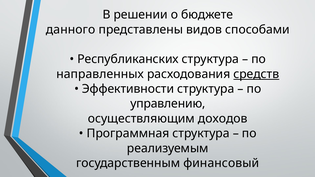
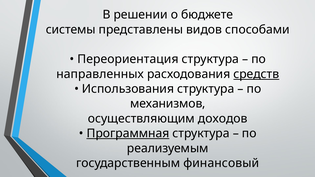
данного: данного -> системы
Республиканских: Республиканских -> Переориентация
Эффективности: Эффективности -> Использования
управлению: управлению -> механизмов
Программная underline: none -> present
